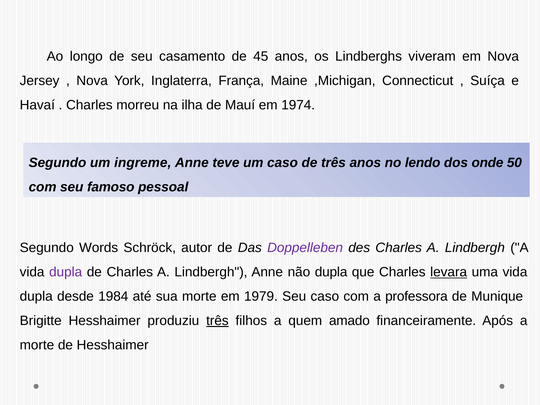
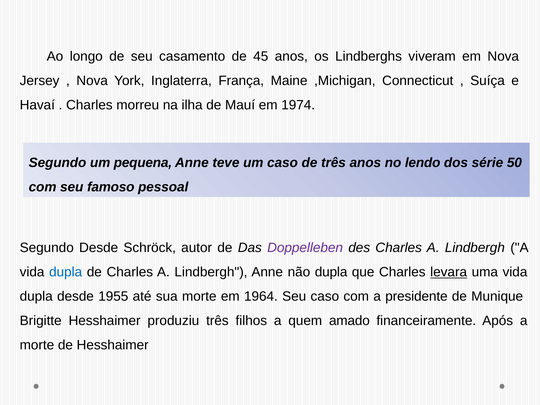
ingreme: ingreme -> pequena
onde: onde -> série
Segundo Words: Words -> Desde
dupla at (66, 272) colour: purple -> blue
1984: 1984 -> 1955
1979: 1979 -> 1964
professora: professora -> presidente
três at (217, 321) underline: present -> none
